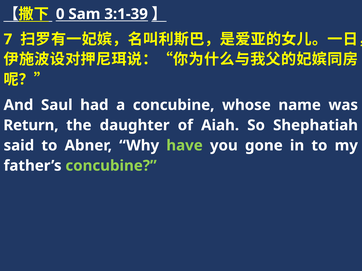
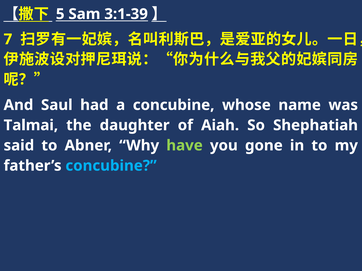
0: 0 -> 5
Return: Return -> Talmai
concubine at (111, 166) colour: light green -> light blue
